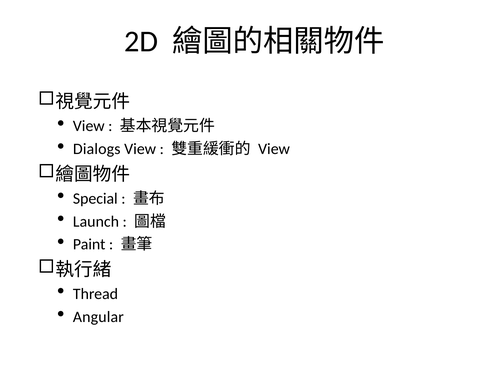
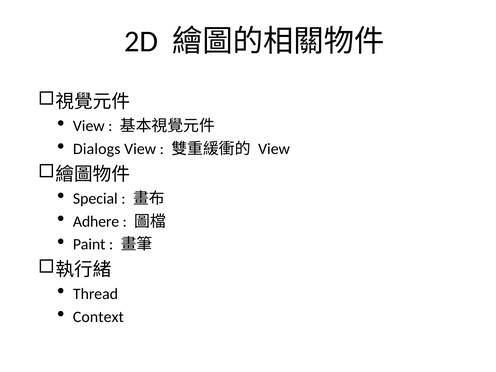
Launch: Launch -> Adhere
Angular: Angular -> Context
